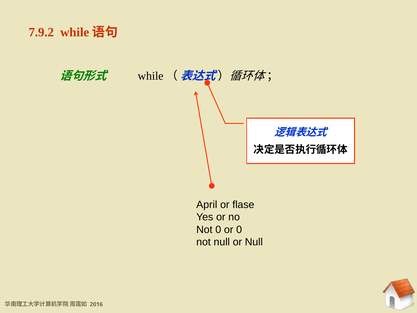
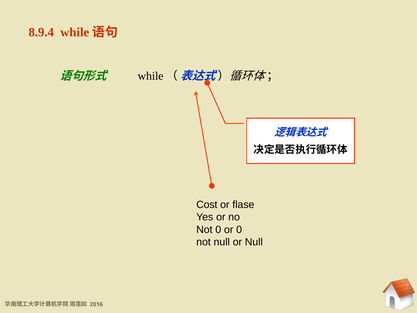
7.9.2: 7.9.2 -> 8.9.4
April: April -> Cost
